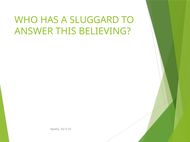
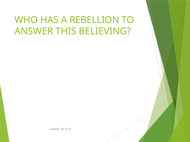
SLUGGARD: SLUGGARD -> REBELLION
